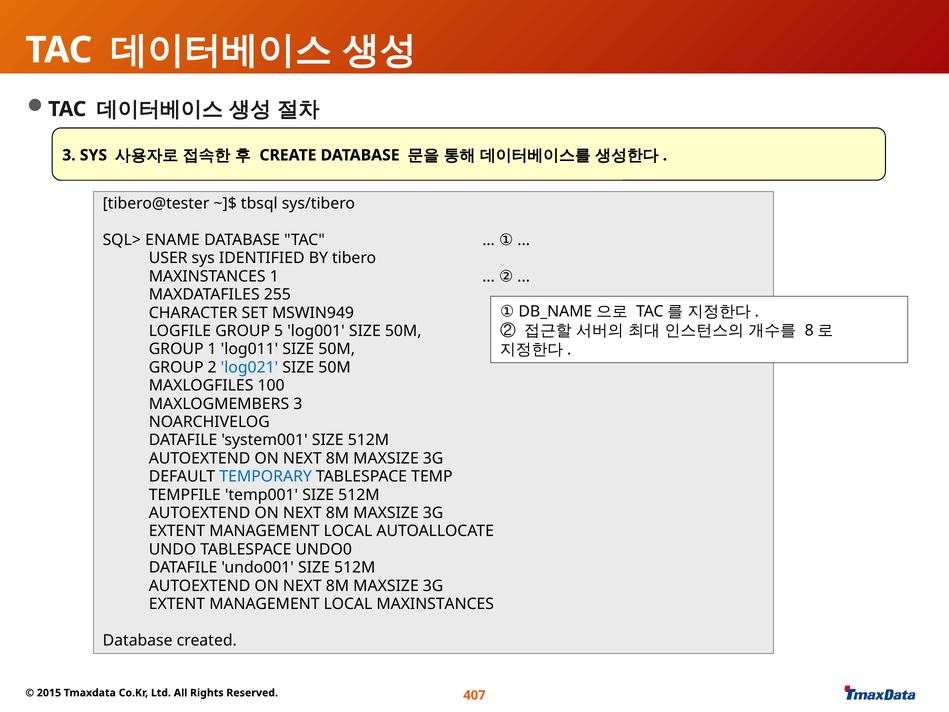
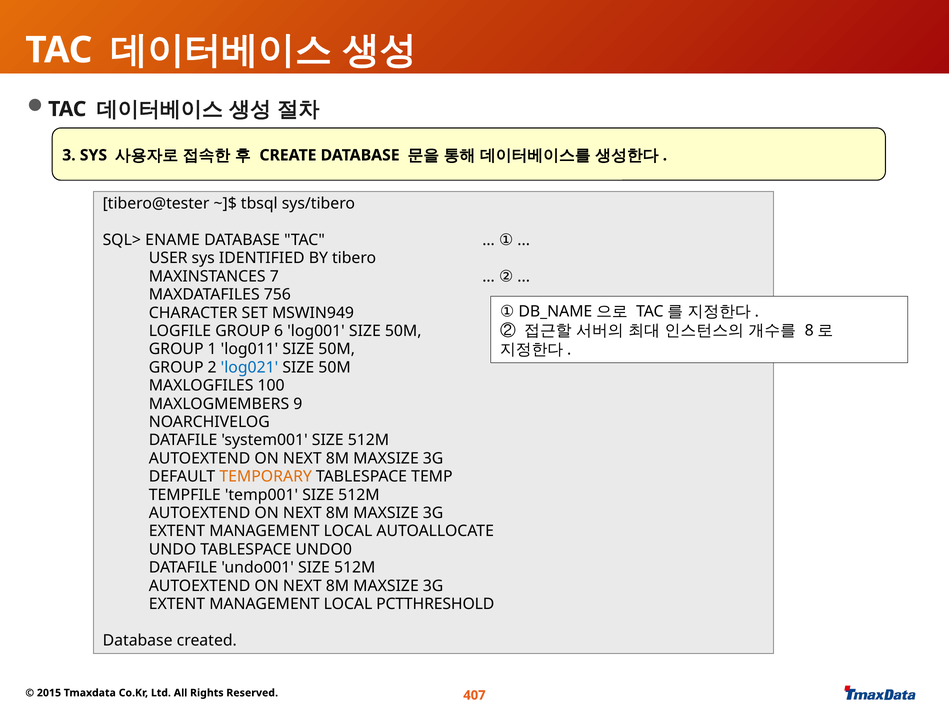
MAXINSTANCES 1: 1 -> 7
255: 255 -> 756
5: 5 -> 6
MAXLOGMEMBERS 3: 3 -> 9
TEMPORARY colour: blue -> orange
LOCAL MAXINSTANCES: MAXINSTANCES -> PCTTHRESHOLD
